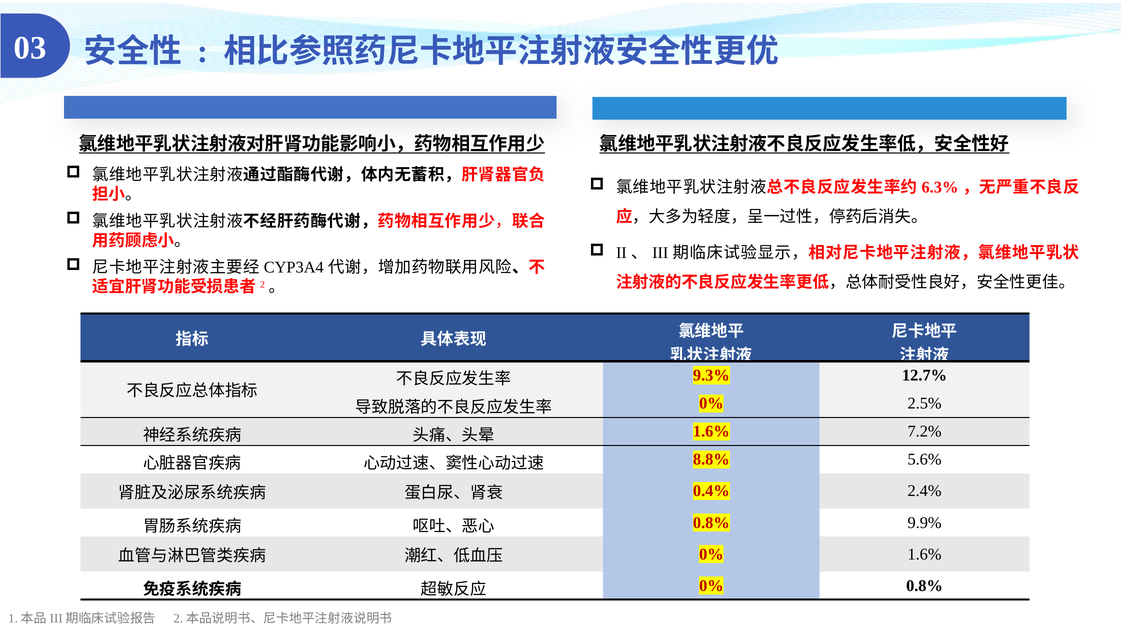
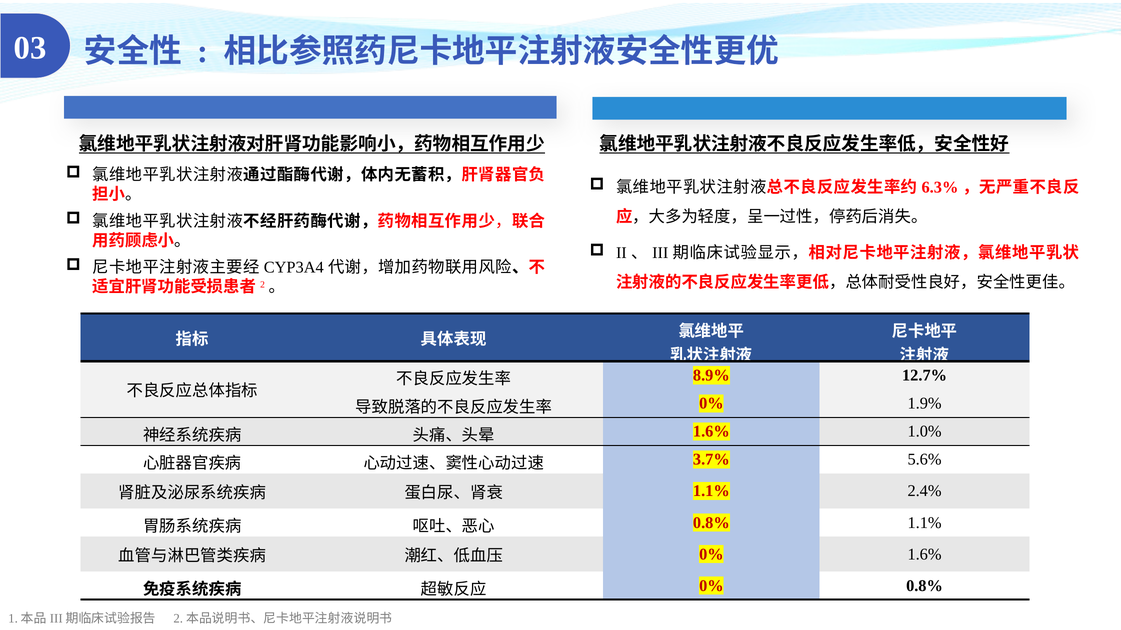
9.3%: 9.3% -> 8.9%
2.5%: 2.5% -> 1.9%
7.2%: 7.2% -> 1.0%
8.8%: 8.8% -> 3.7%
0.4% at (711, 492): 0.4% -> 1.1%
0.8% 9.9%: 9.9% -> 1.1%
